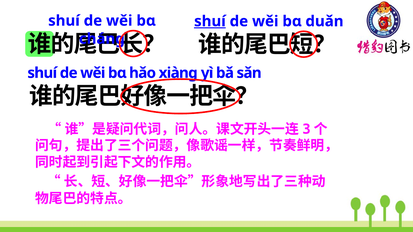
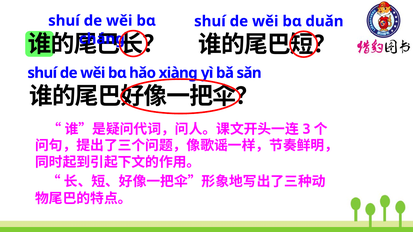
shuí at (210, 21) underline: present -> none
